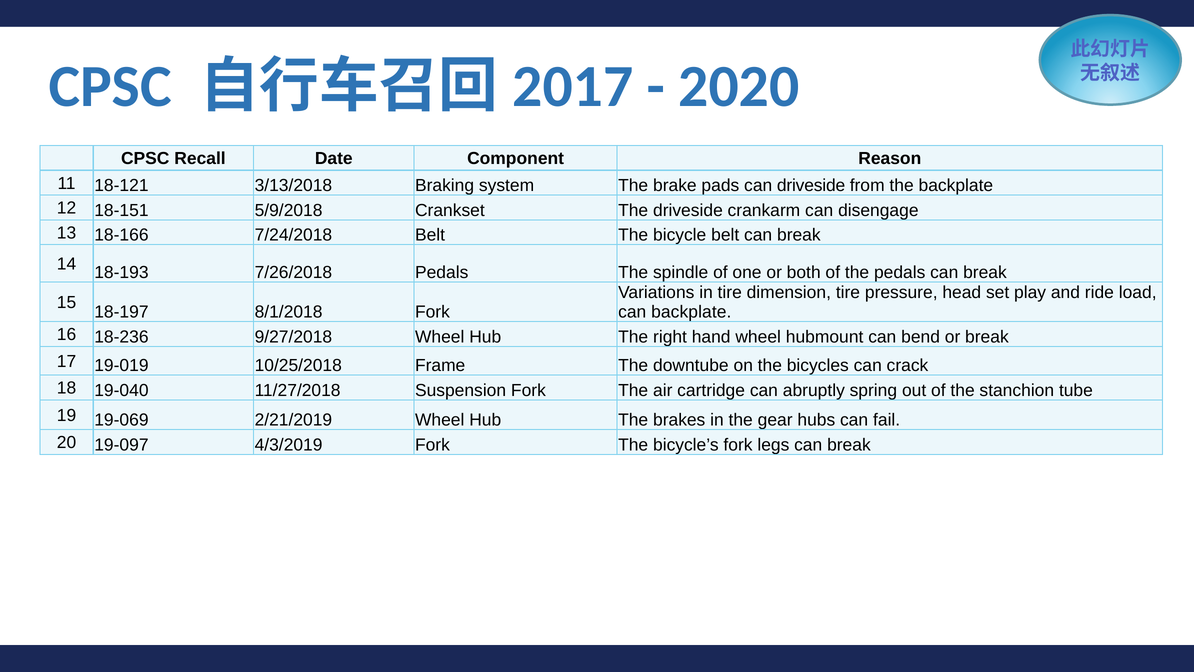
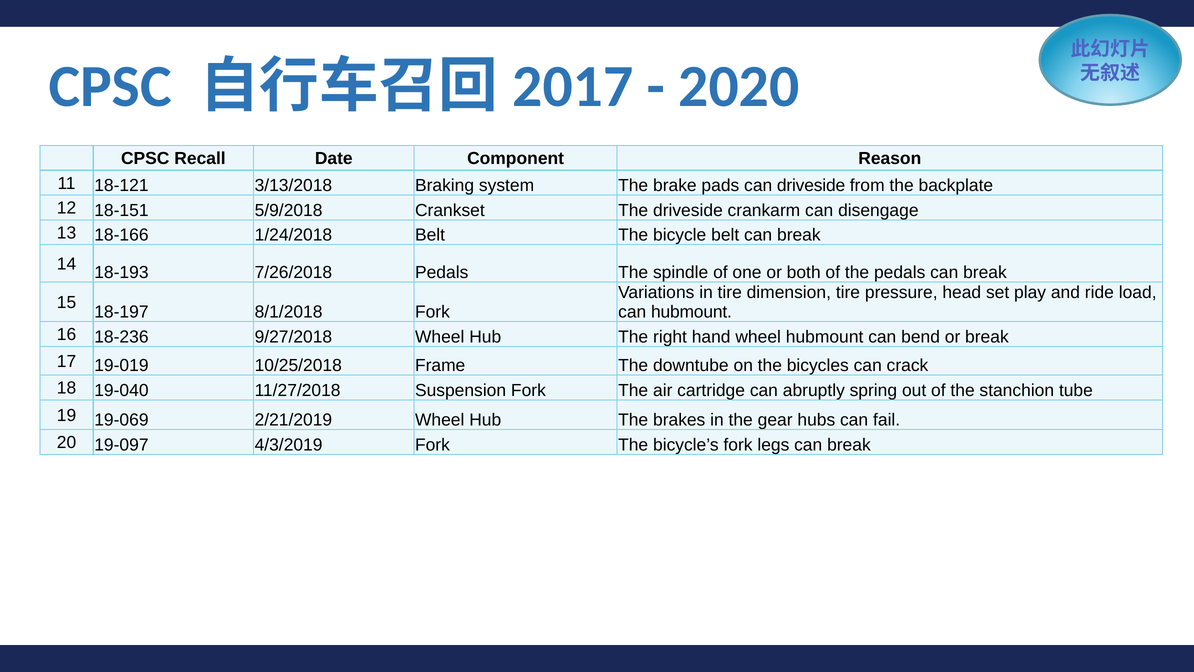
7/24/2018: 7/24/2018 -> 1/24/2018
can backplate: backplate -> hubmount
